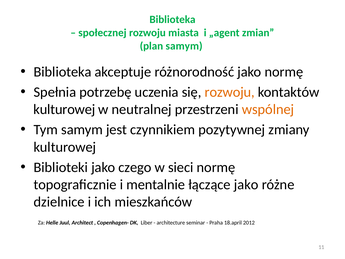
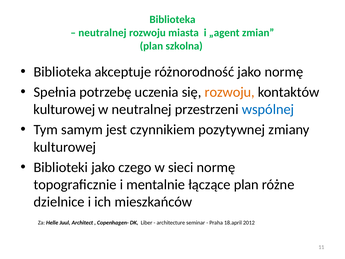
społecznej at (102, 33): społecznej -> neutralnej
plan samym: samym -> szkolna
wspólnej colour: orange -> blue
łączące jako: jako -> plan
